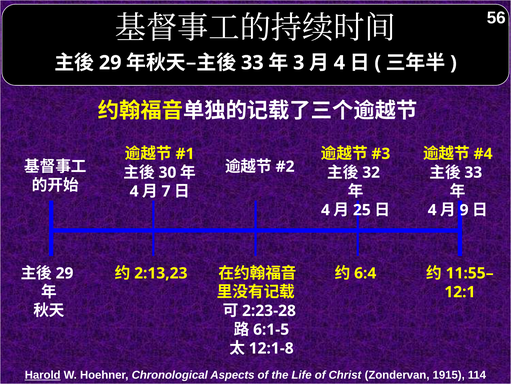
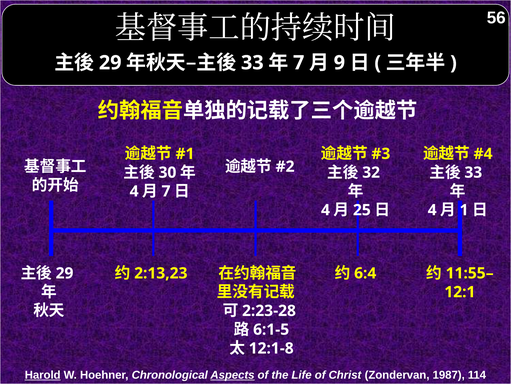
3 at (299, 63): 3 -> 7
4 at (339, 63): 4 -> 9
9: 9 -> 1
Aspects underline: none -> present
1915: 1915 -> 1987
